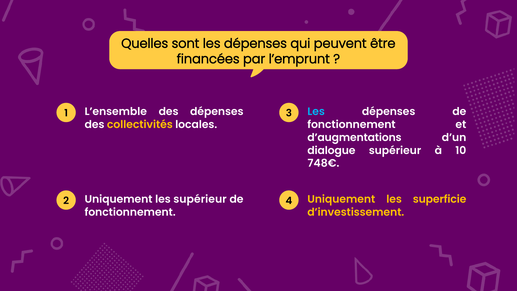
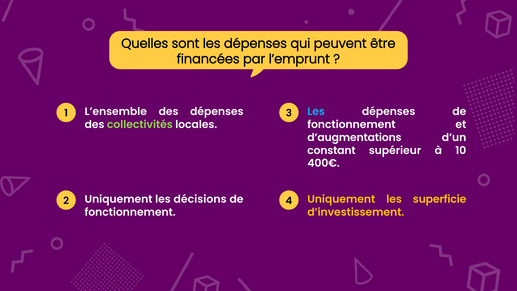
collectivités colour: yellow -> light green
dialogue: dialogue -> constant
748€: 748€ -> 400€
les supérieur: supérieur -> décisions
